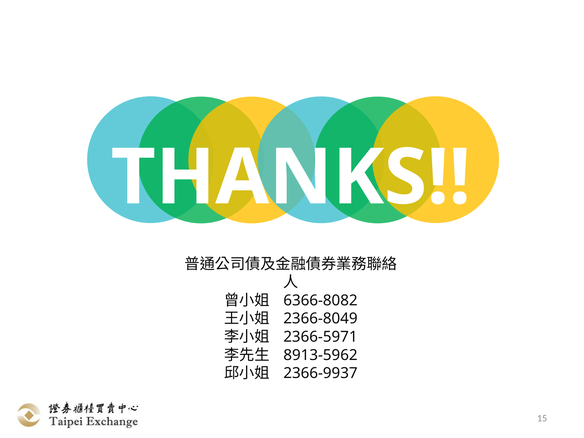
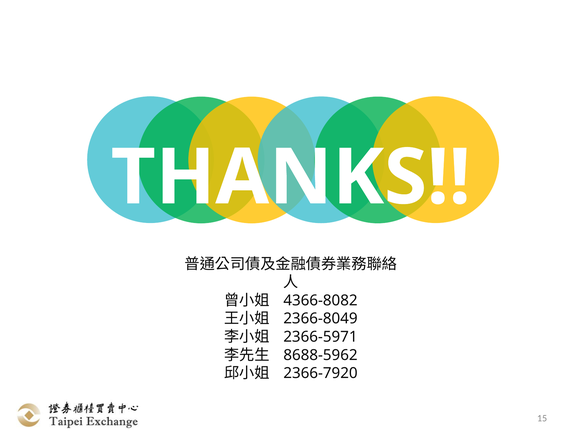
6366-8082: 6366-8082 -> 4366-8082
8913-5962: 8913-5962 -> 8688-5962
2366-9937: 2366-9937 -> 2366-7920
